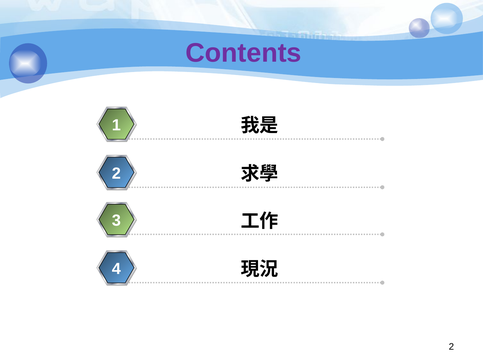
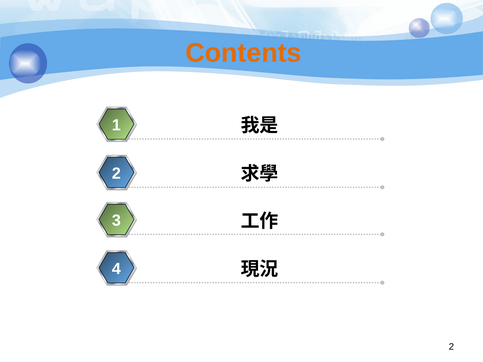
Contents colour: purple -> orange
